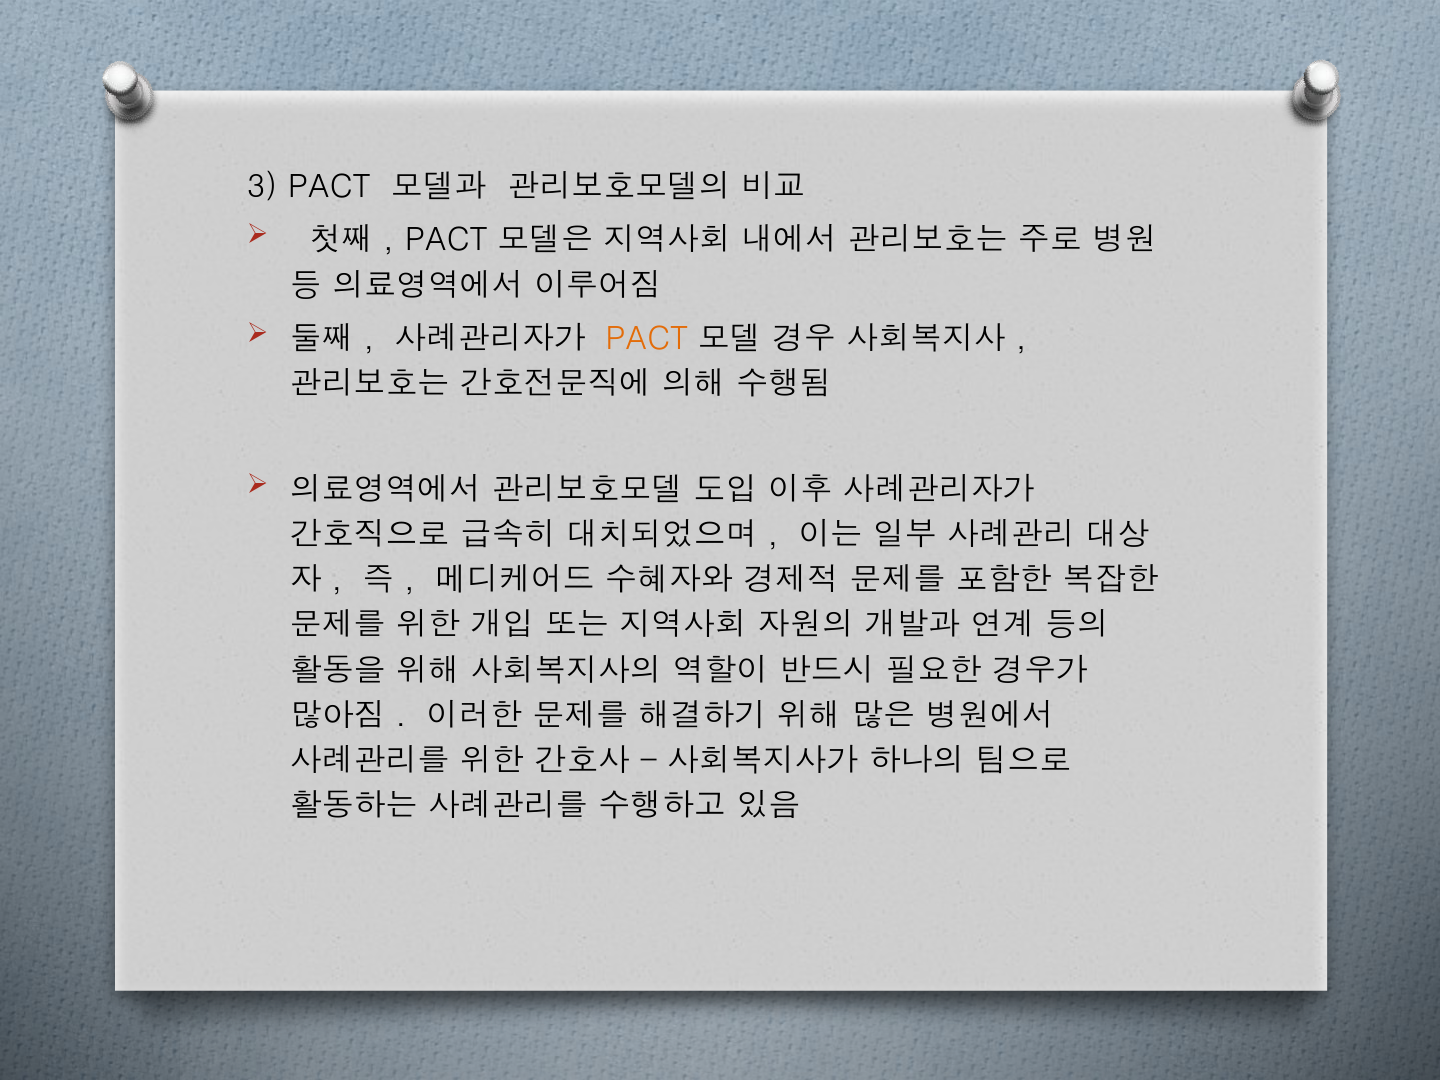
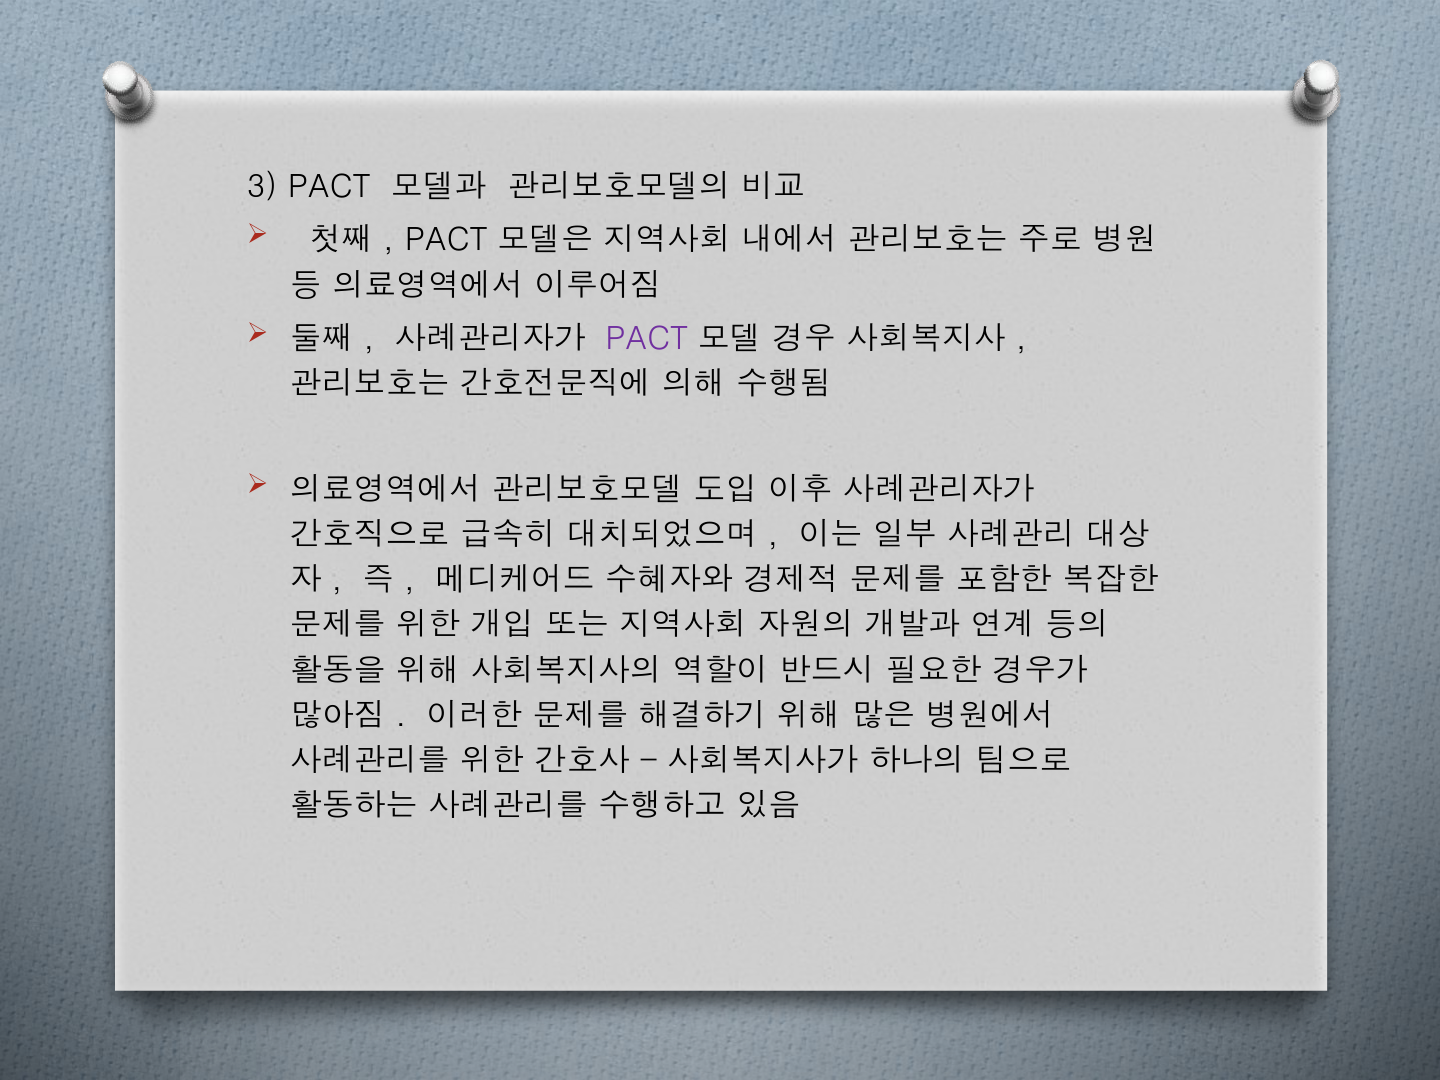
PACT at (647, 339) colour: orange -> purple
